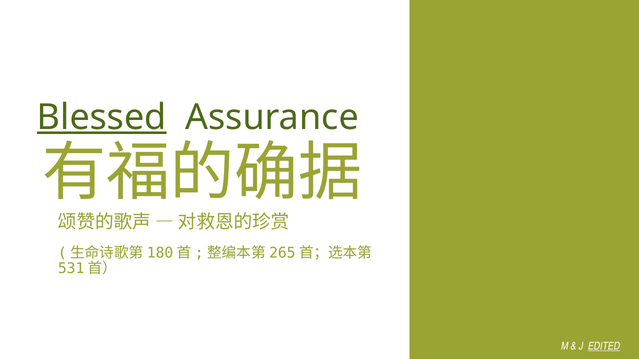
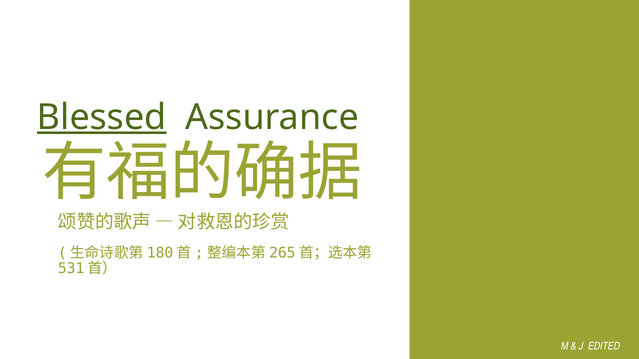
EDITED underline: present -> none
